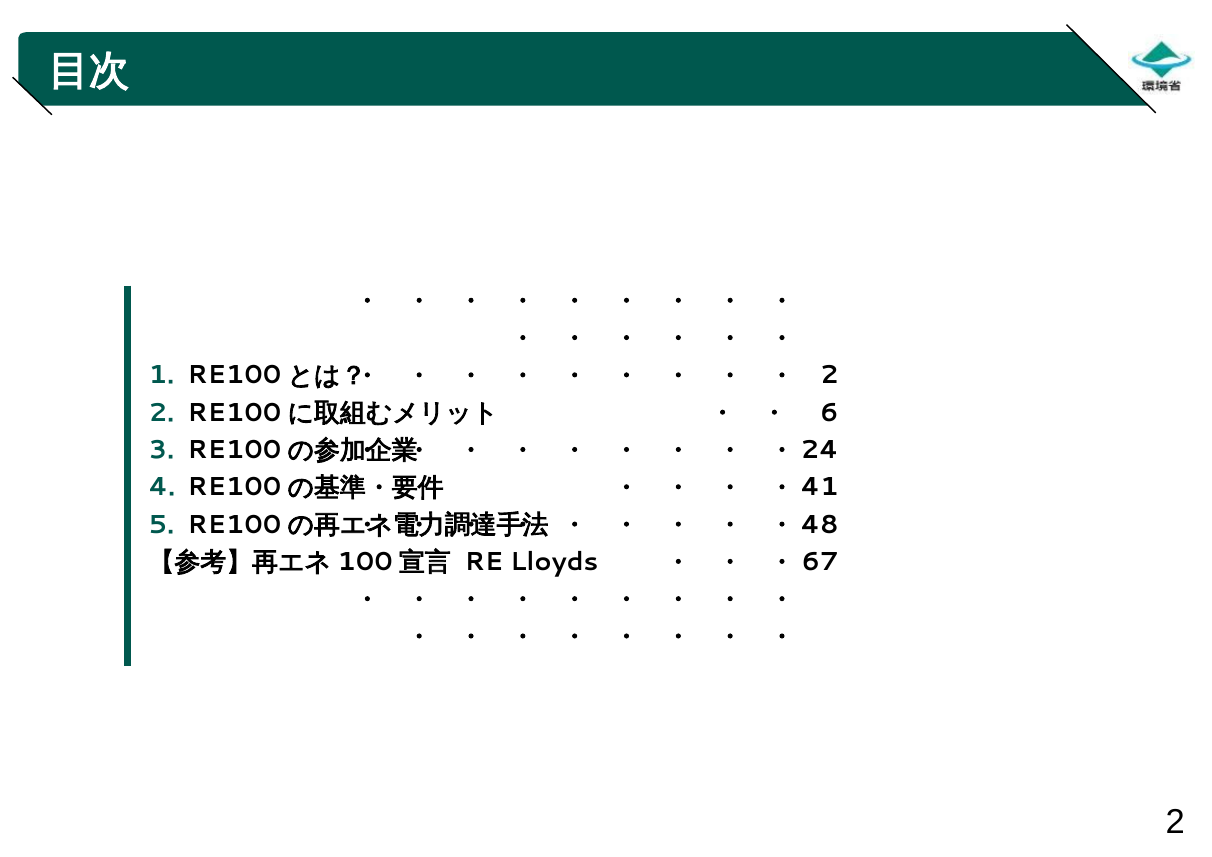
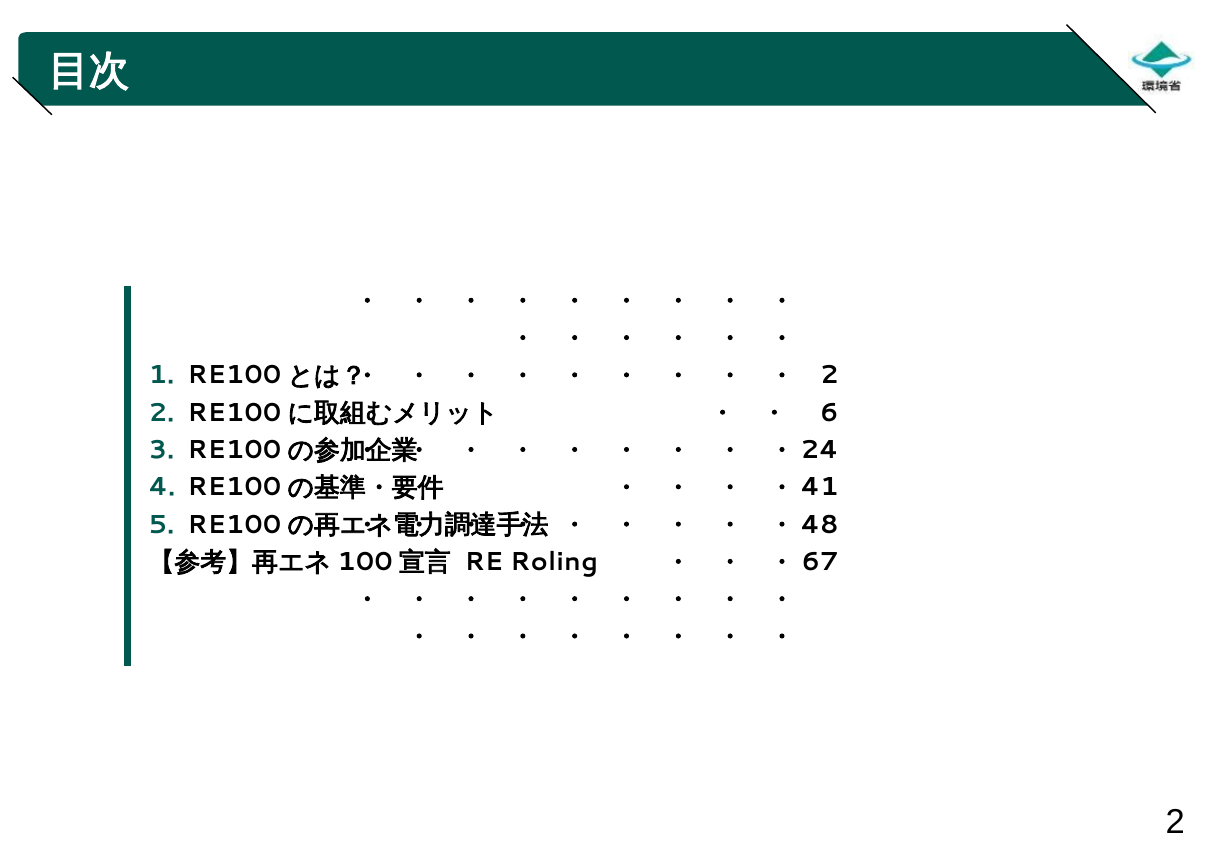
Lloyds: Lloyds -> Roling
